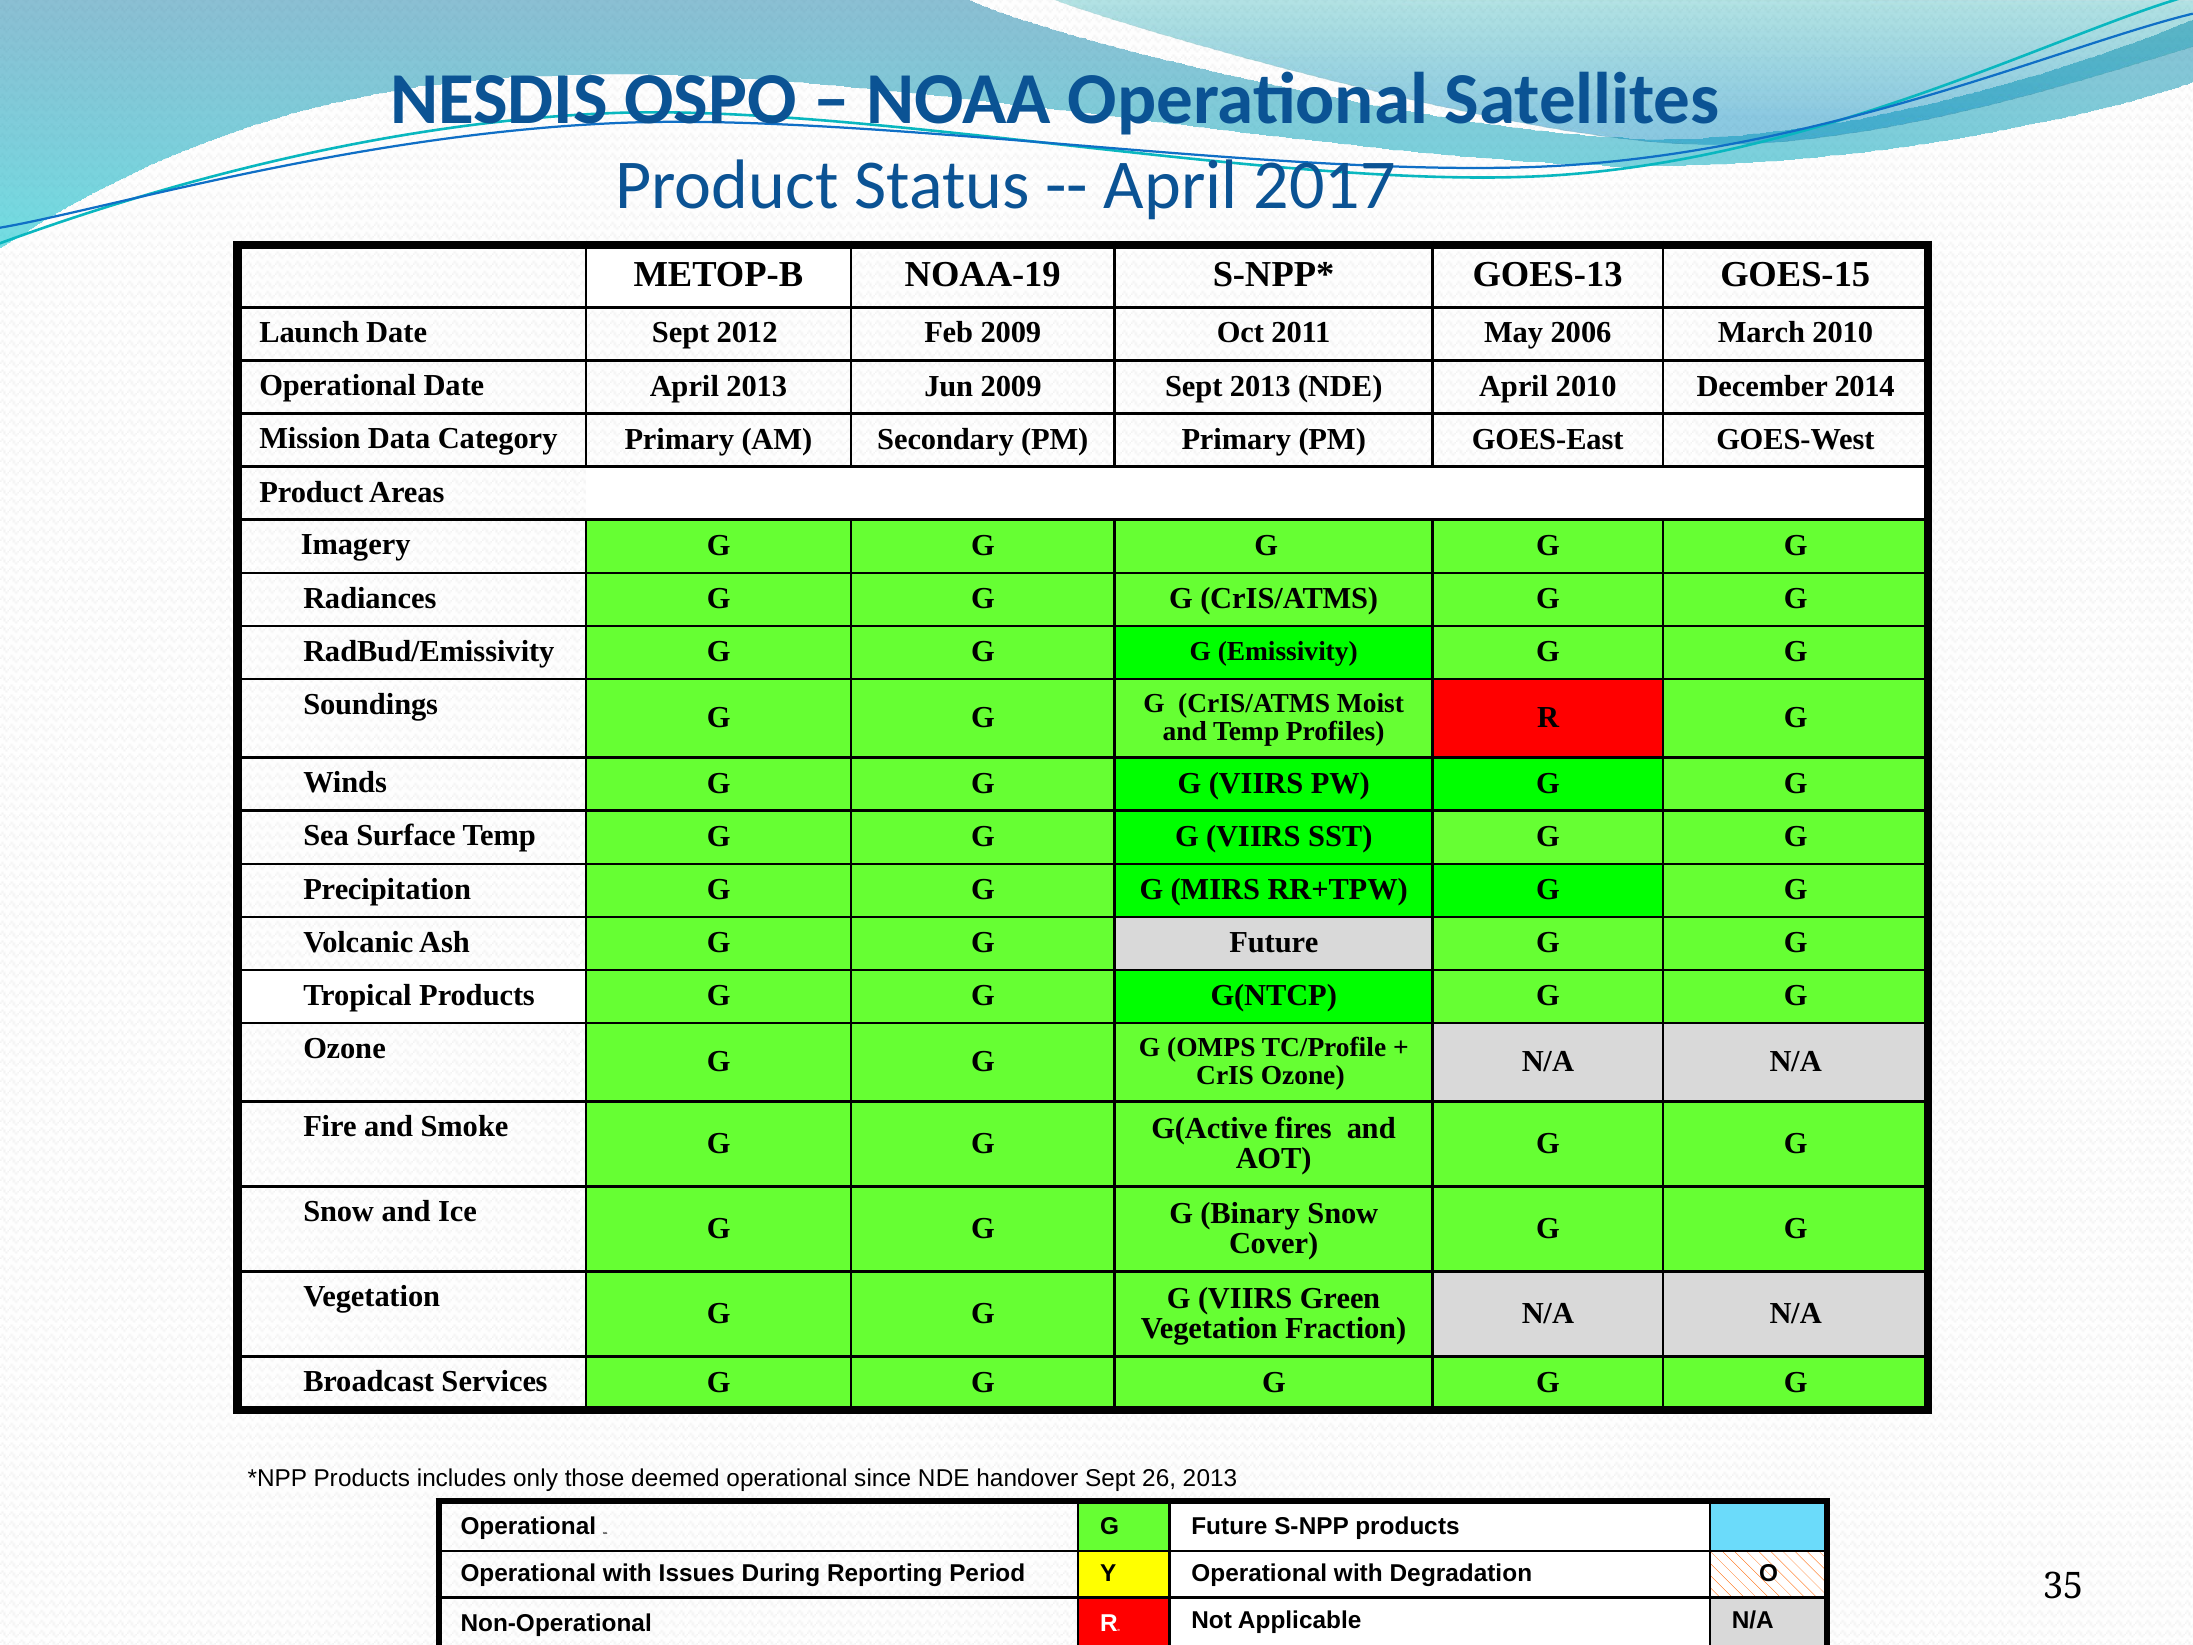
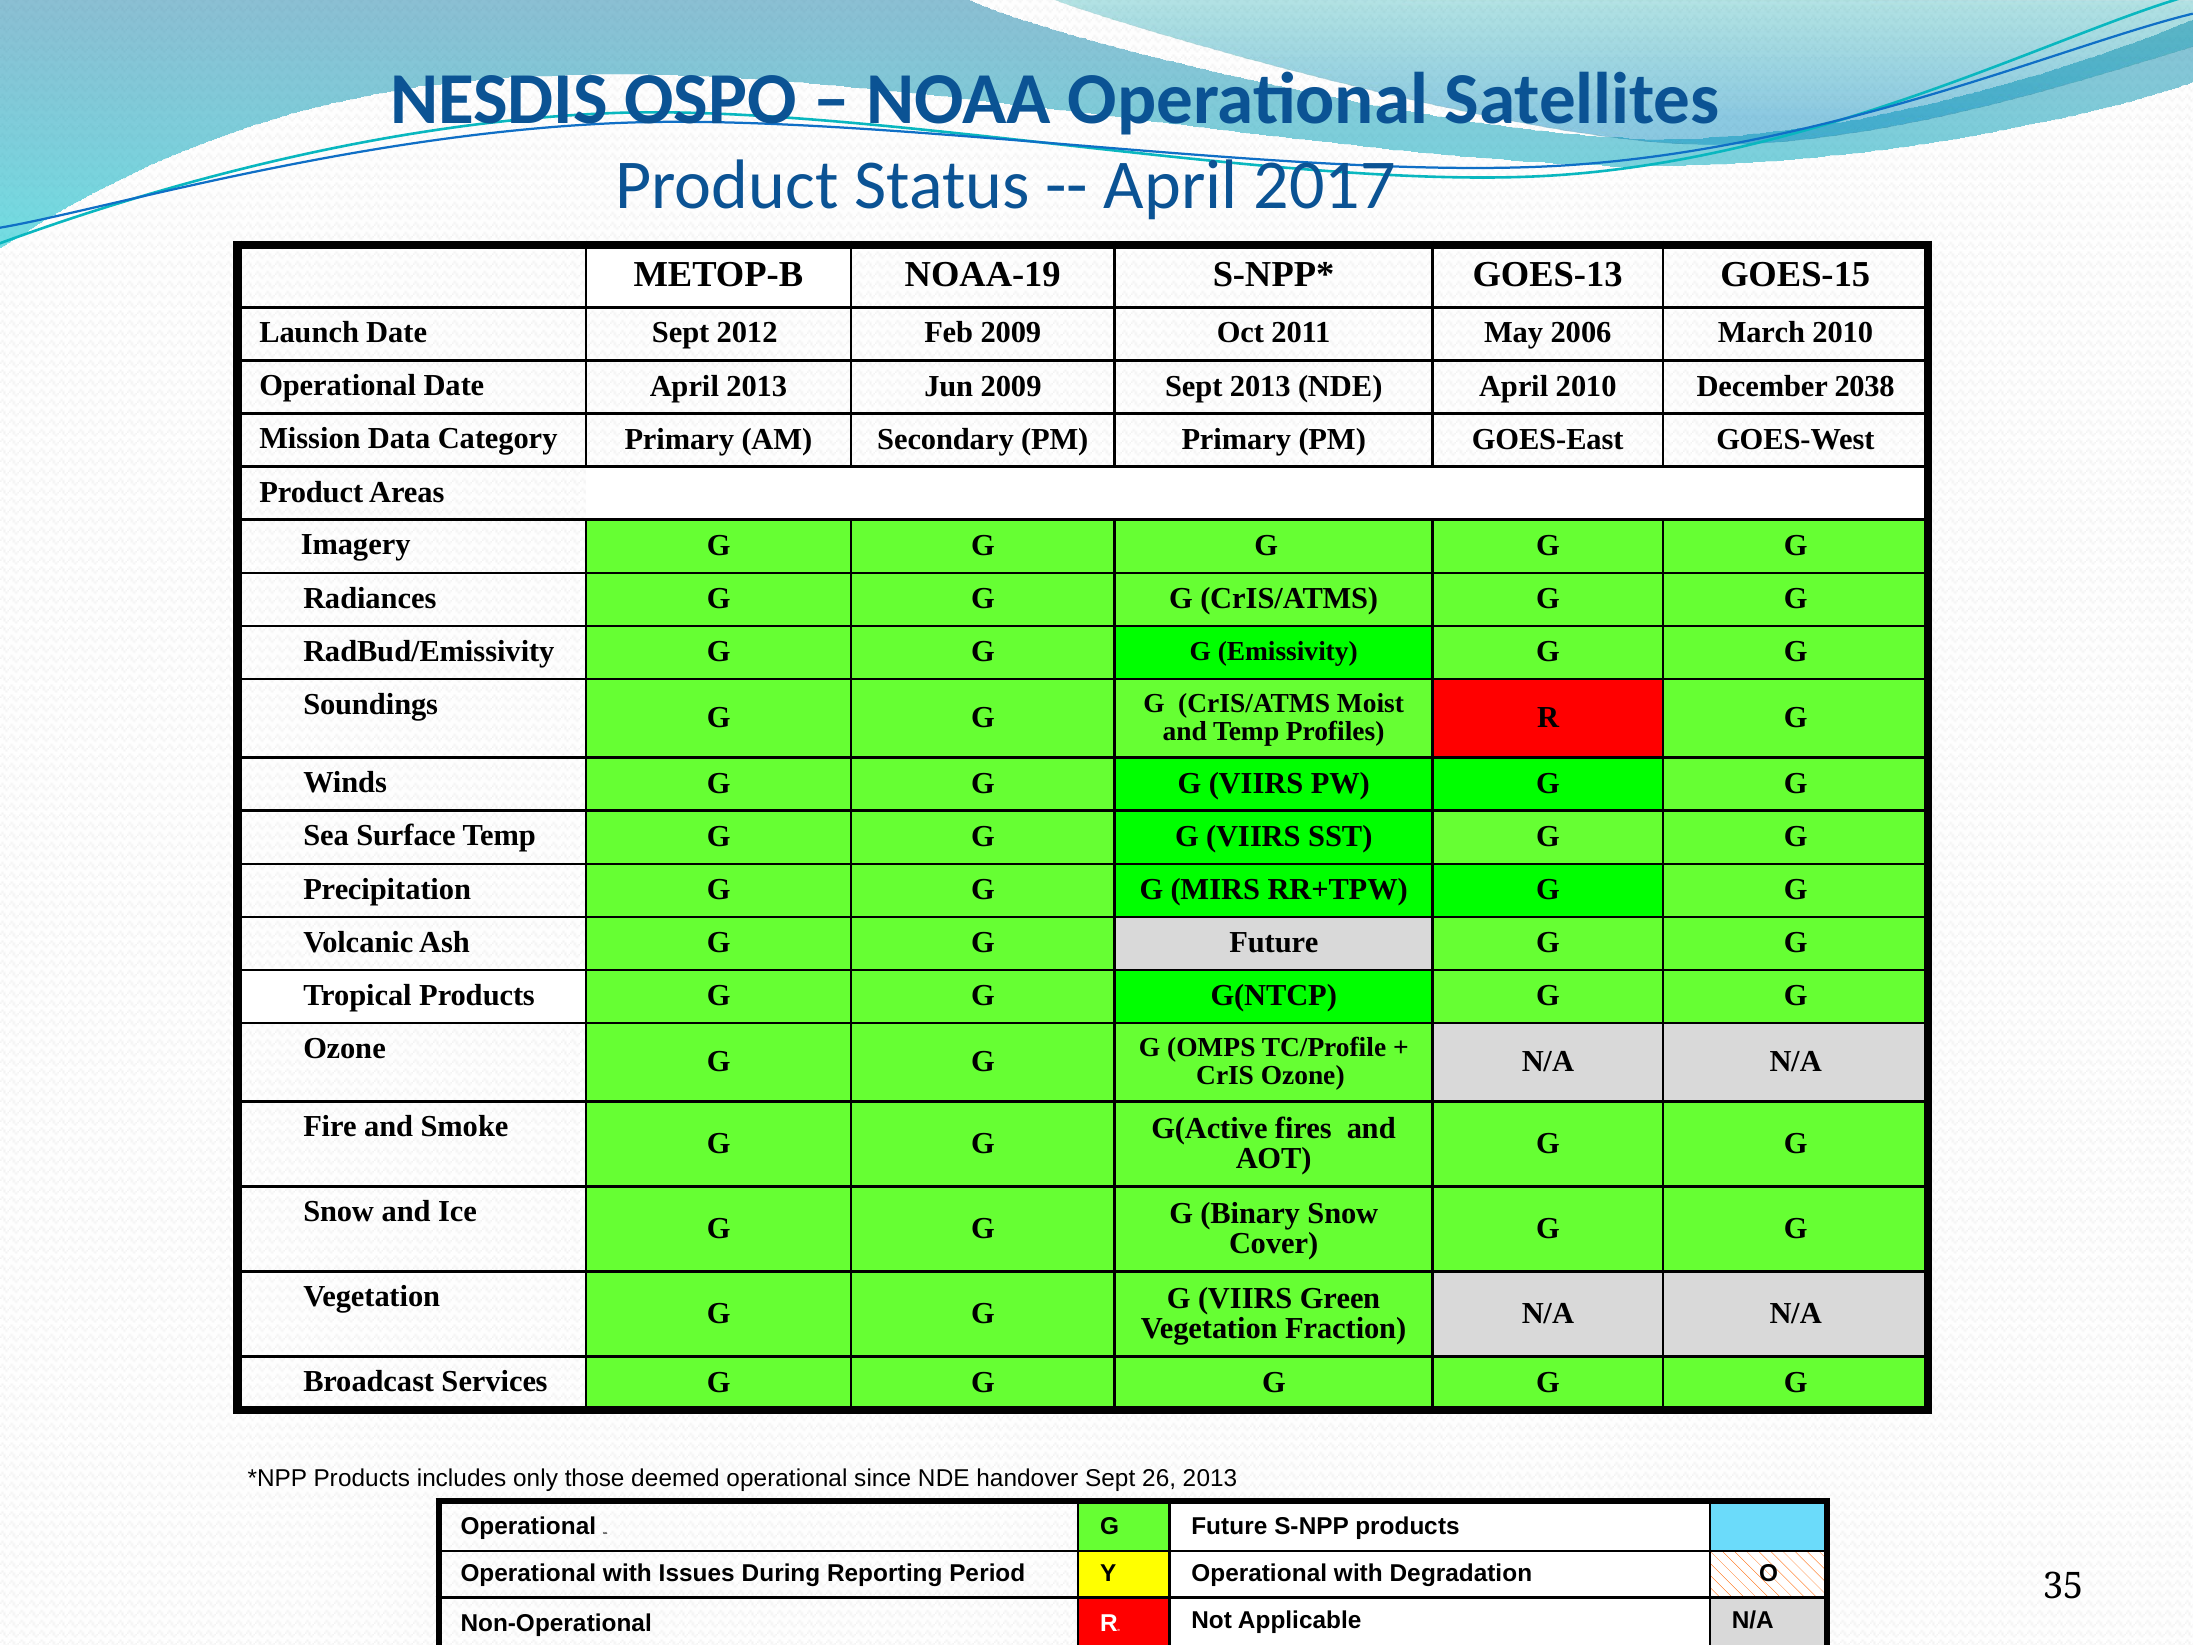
2014: 2014 -> 2038
